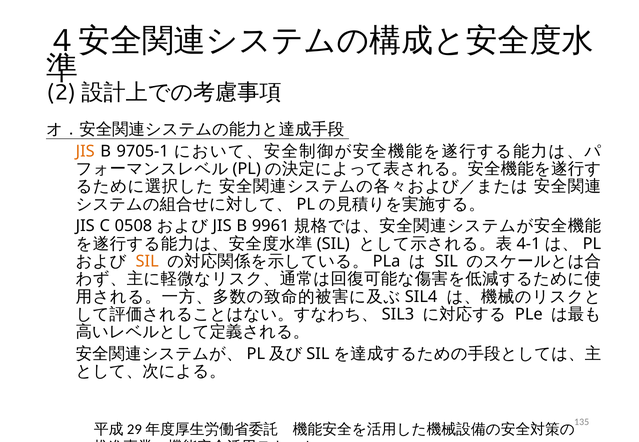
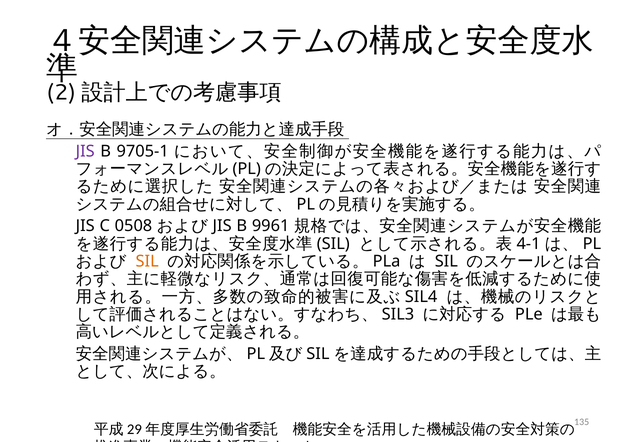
JIS at (85, 151) colour: orange -> purple
